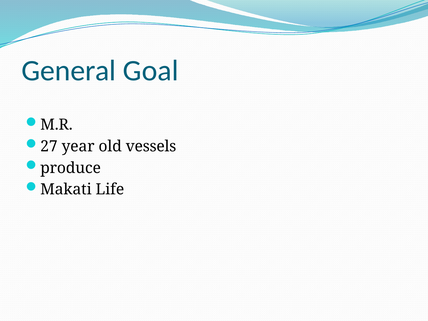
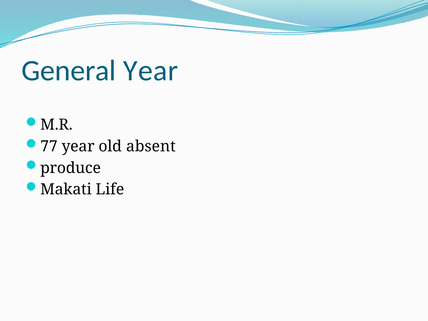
General Goal: Goal -> Year
27: 27 -> 77
vessels: vessels -> absent
